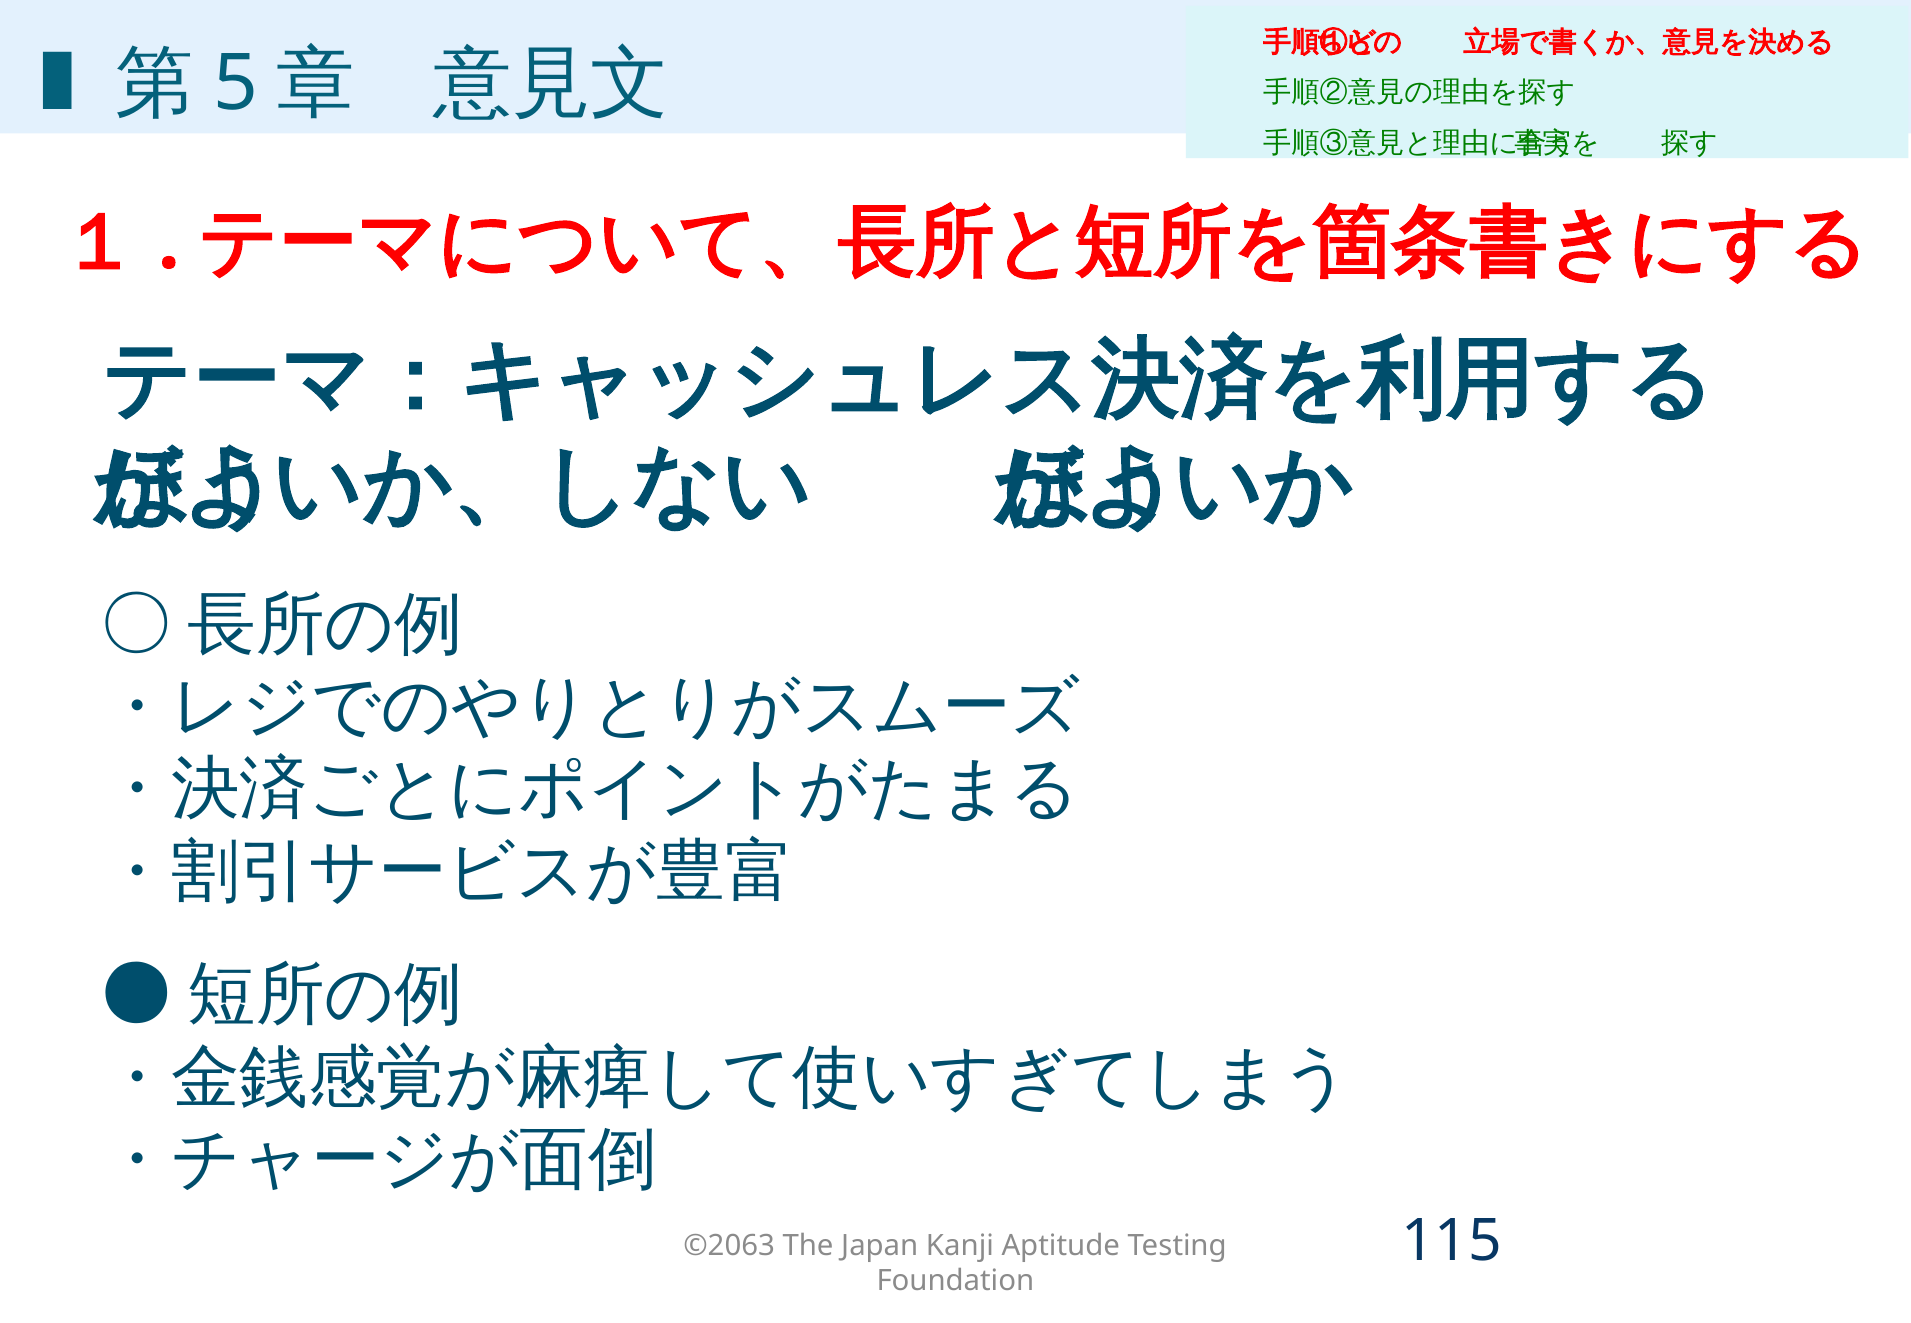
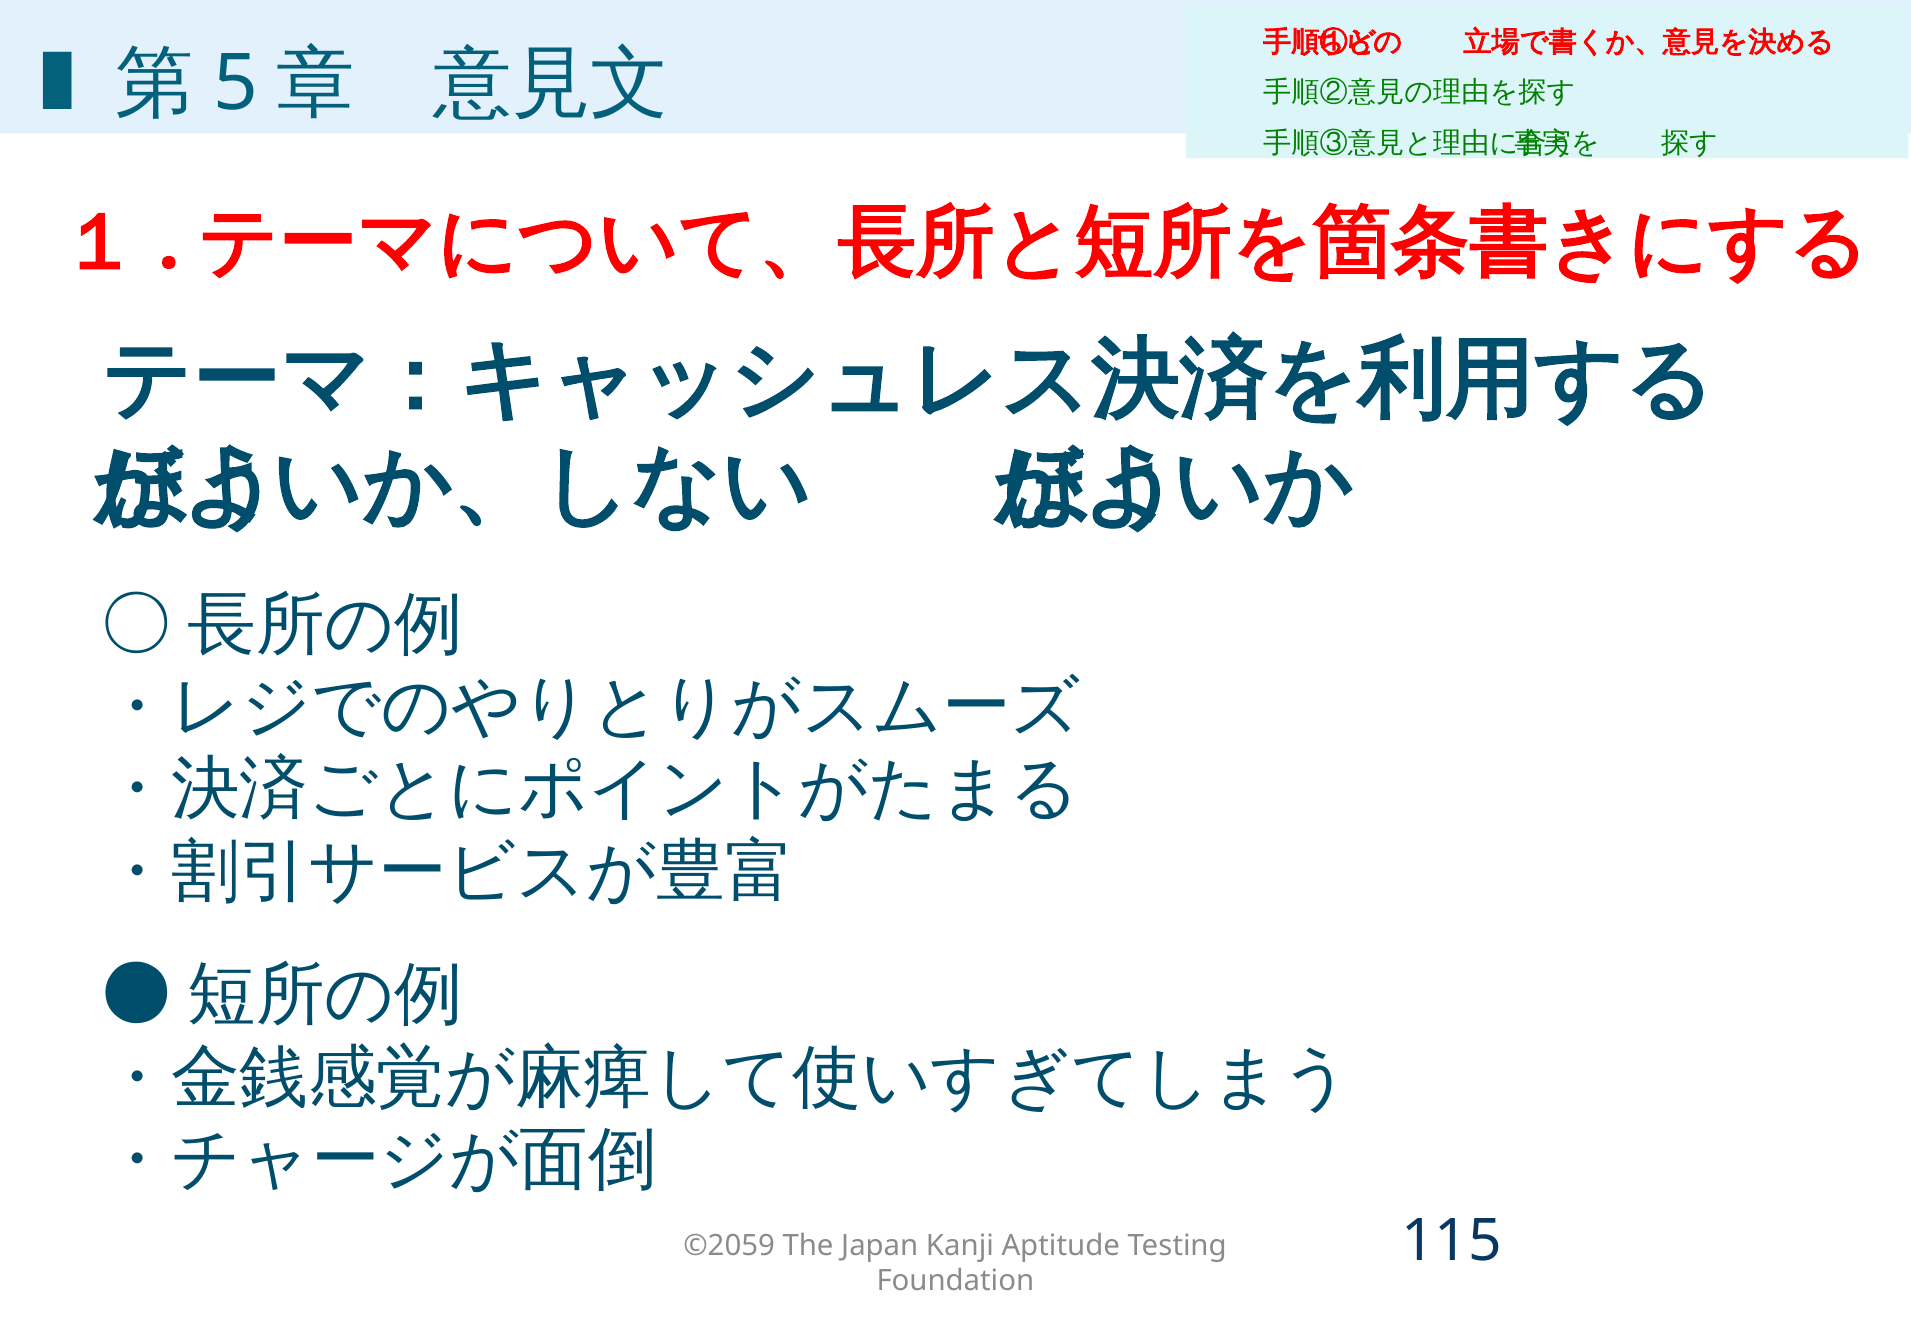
©2063: ©2063 -> ©2059
